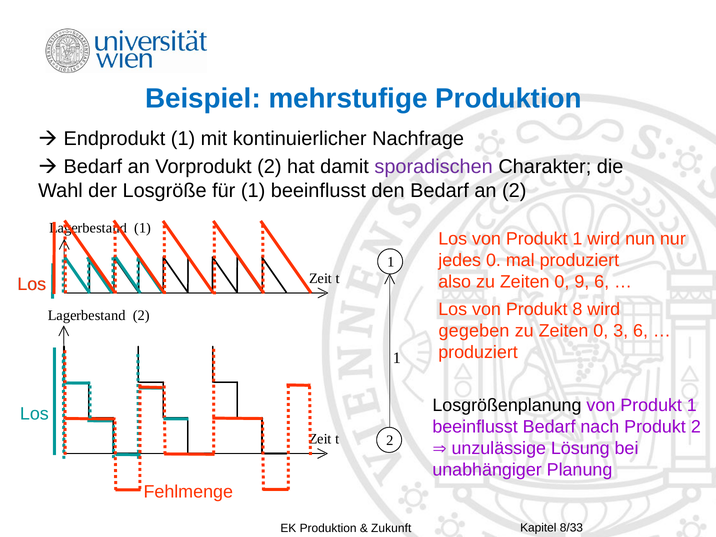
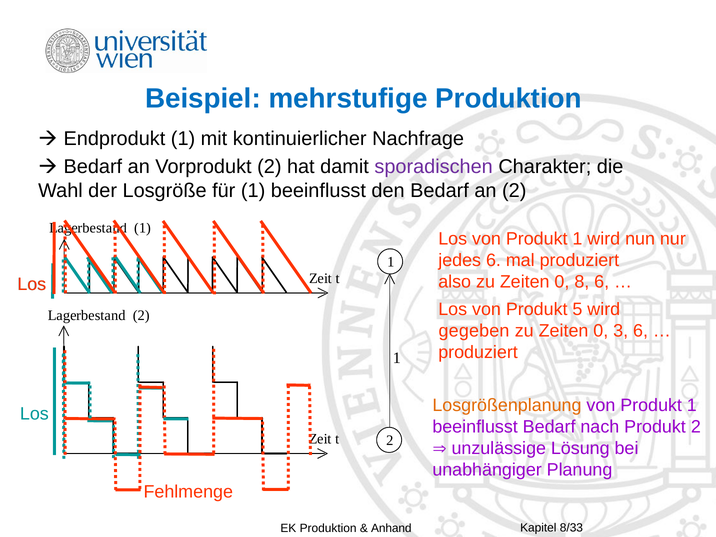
jedes 0: 0 -> 6
9: 9 -> 8
8: 8 -> 5
Losgrößenplanung colour: black -> orange
Zukunft: Zukunft -> Anhand
